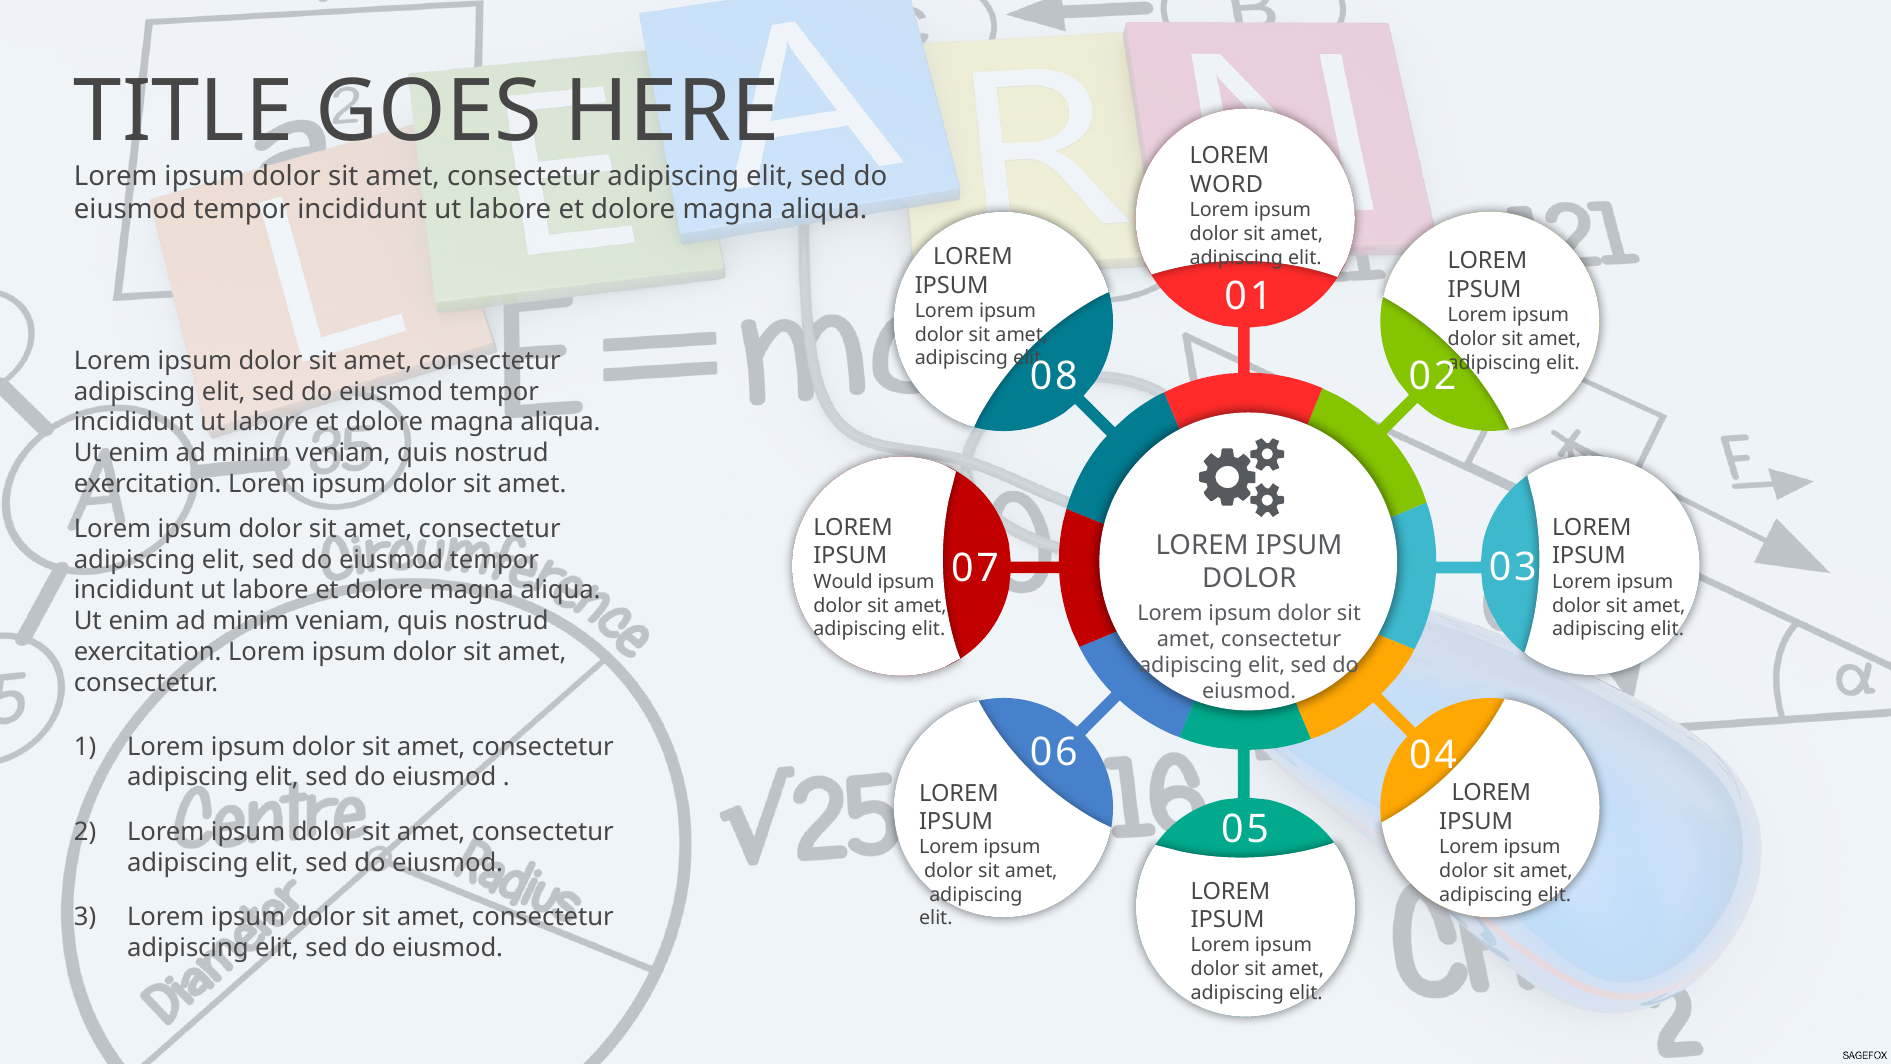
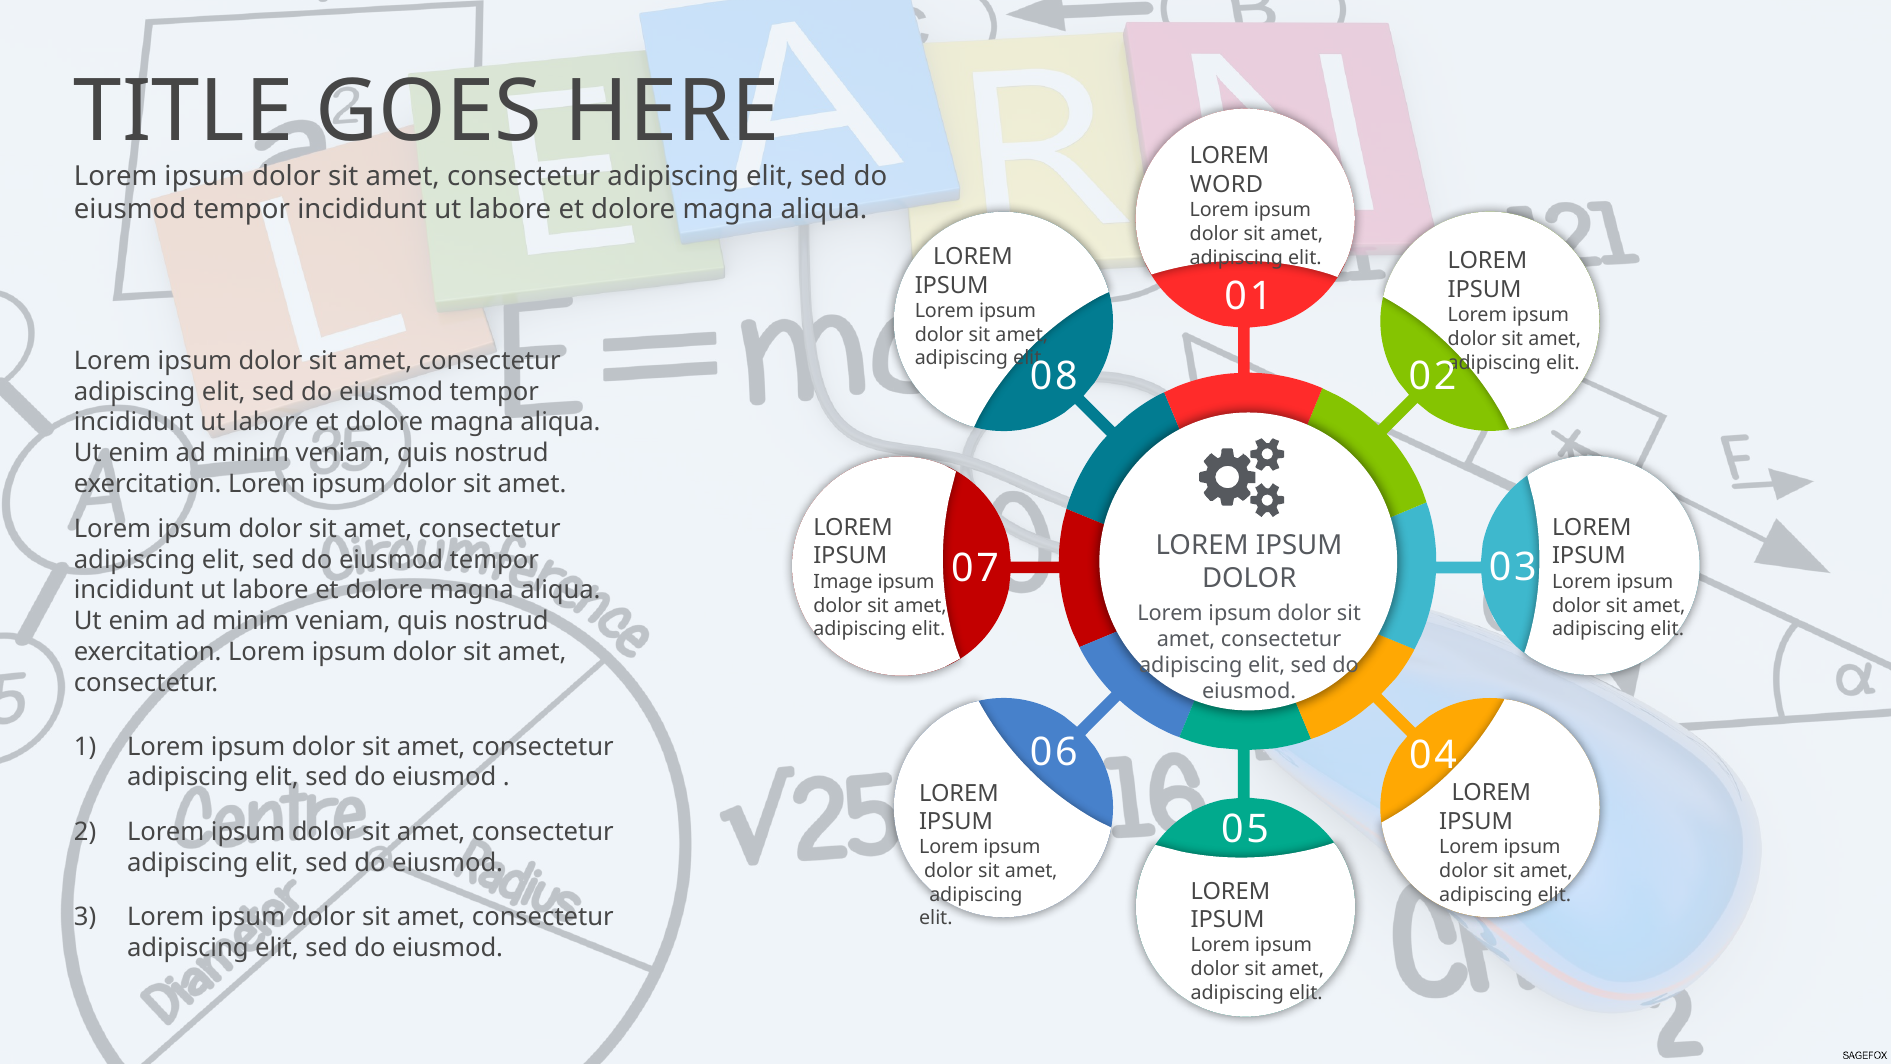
Would: Would -> Image
